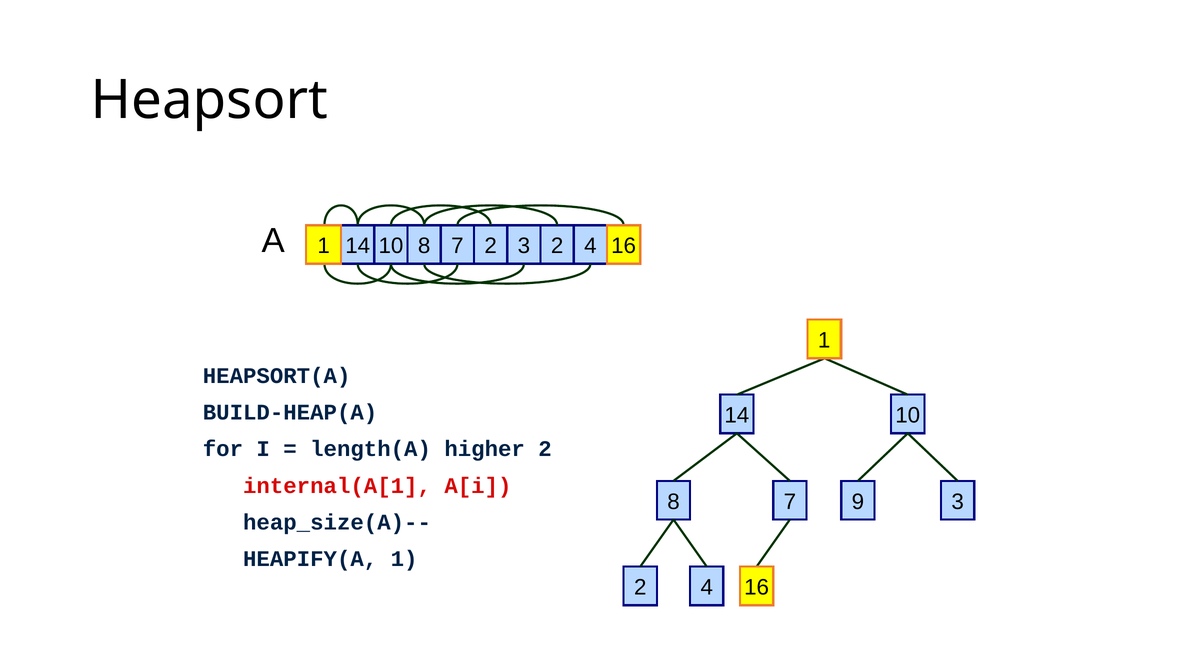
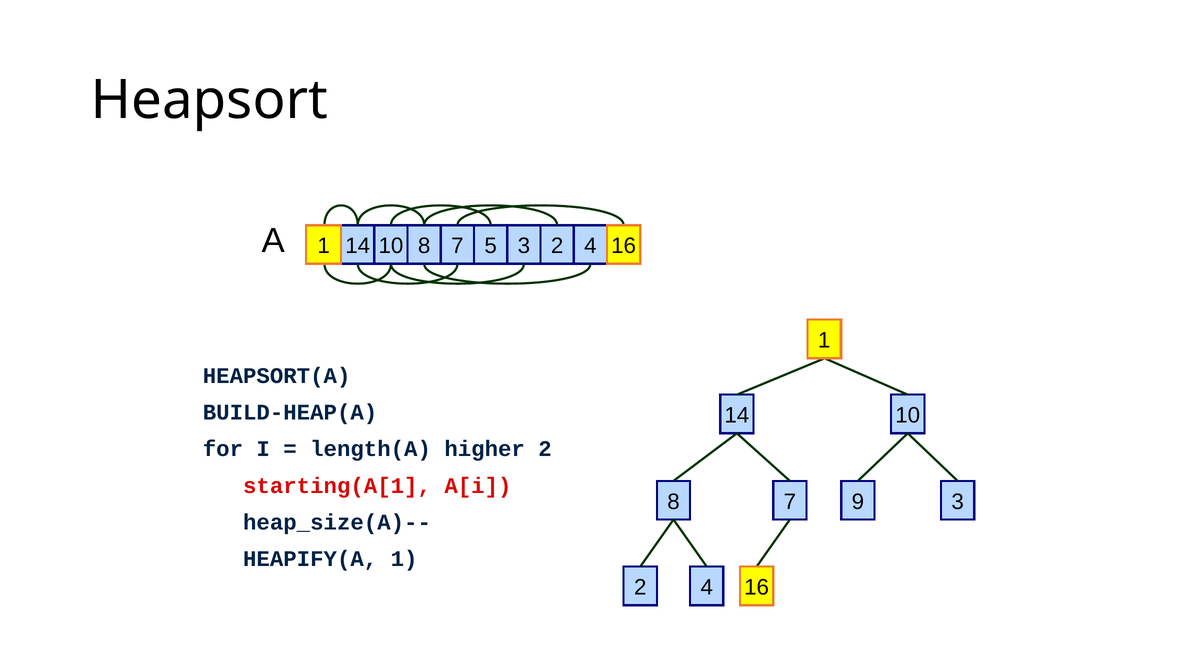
7 2: 2 -> 5
internal(A[1: internal(A[1 -> starting(A[1
